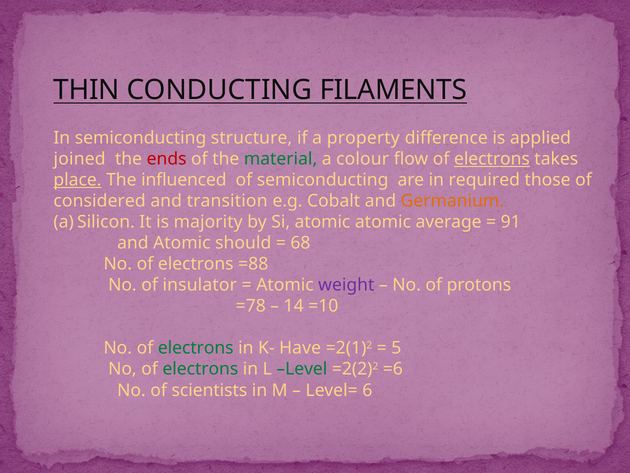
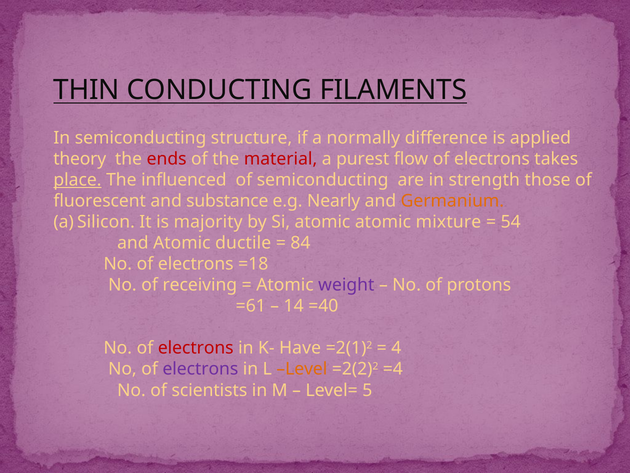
property: property -> normally
joined: joined -> theory
material colour: green -> red
colour: colour -> purest
electrons at (492, 159) underline: present -> none
required: required -> strength
considered: considered -> fluorescent
transition: transition -> substance
Cobalt: Cobalt -> Nearly
average: average -> mixture
91: 91 -> 54
should: should -> ductile
68: 68 -> 84
=88: =88 -> =18
insulator: insulator -> receiving
=78: =78 -> =61
=10: =10 -> =40
electrons at (196, 348) colour: green -> red
5: 5 -> 4
electrons at (200, 369) colour: green -> purple
Level colour: green -> orange
=6: =6 -> =4
6: 6 -> 5
